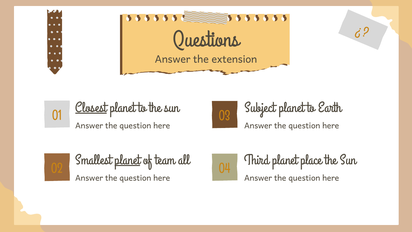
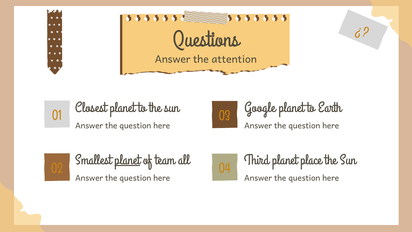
extension: extension -> attention
Closest underline: present -> none
Subject: Subject -> Google
